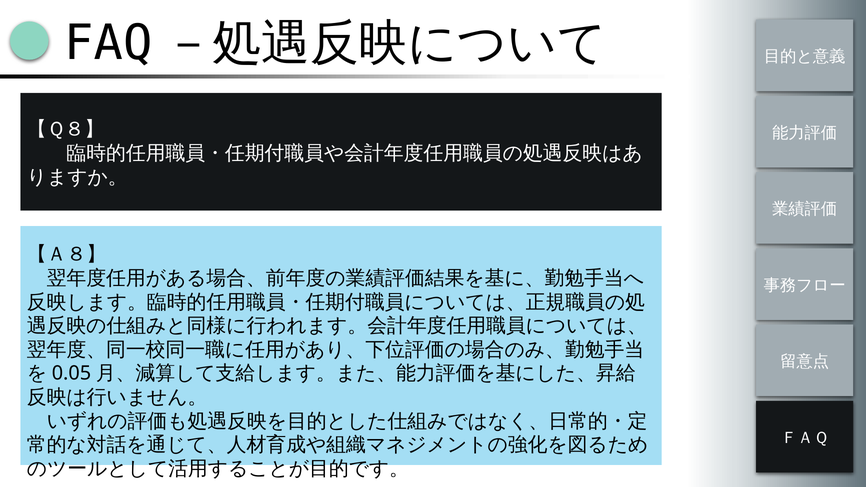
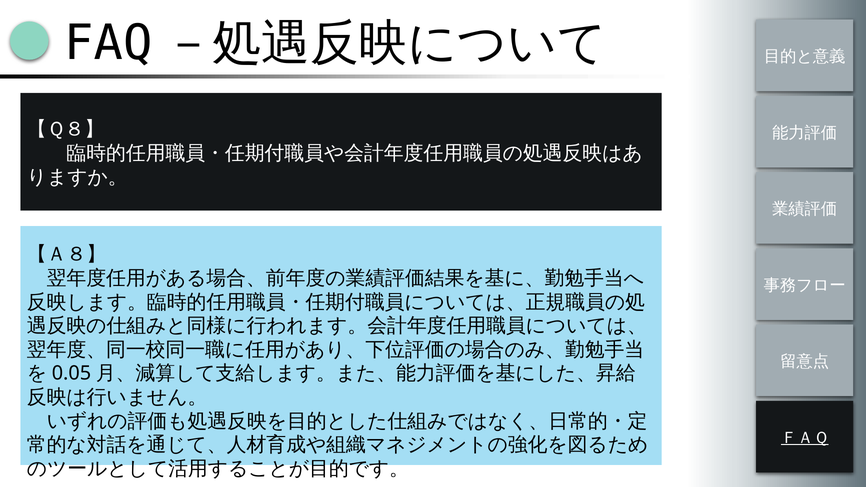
ＦＡＱ underline: none -> present
